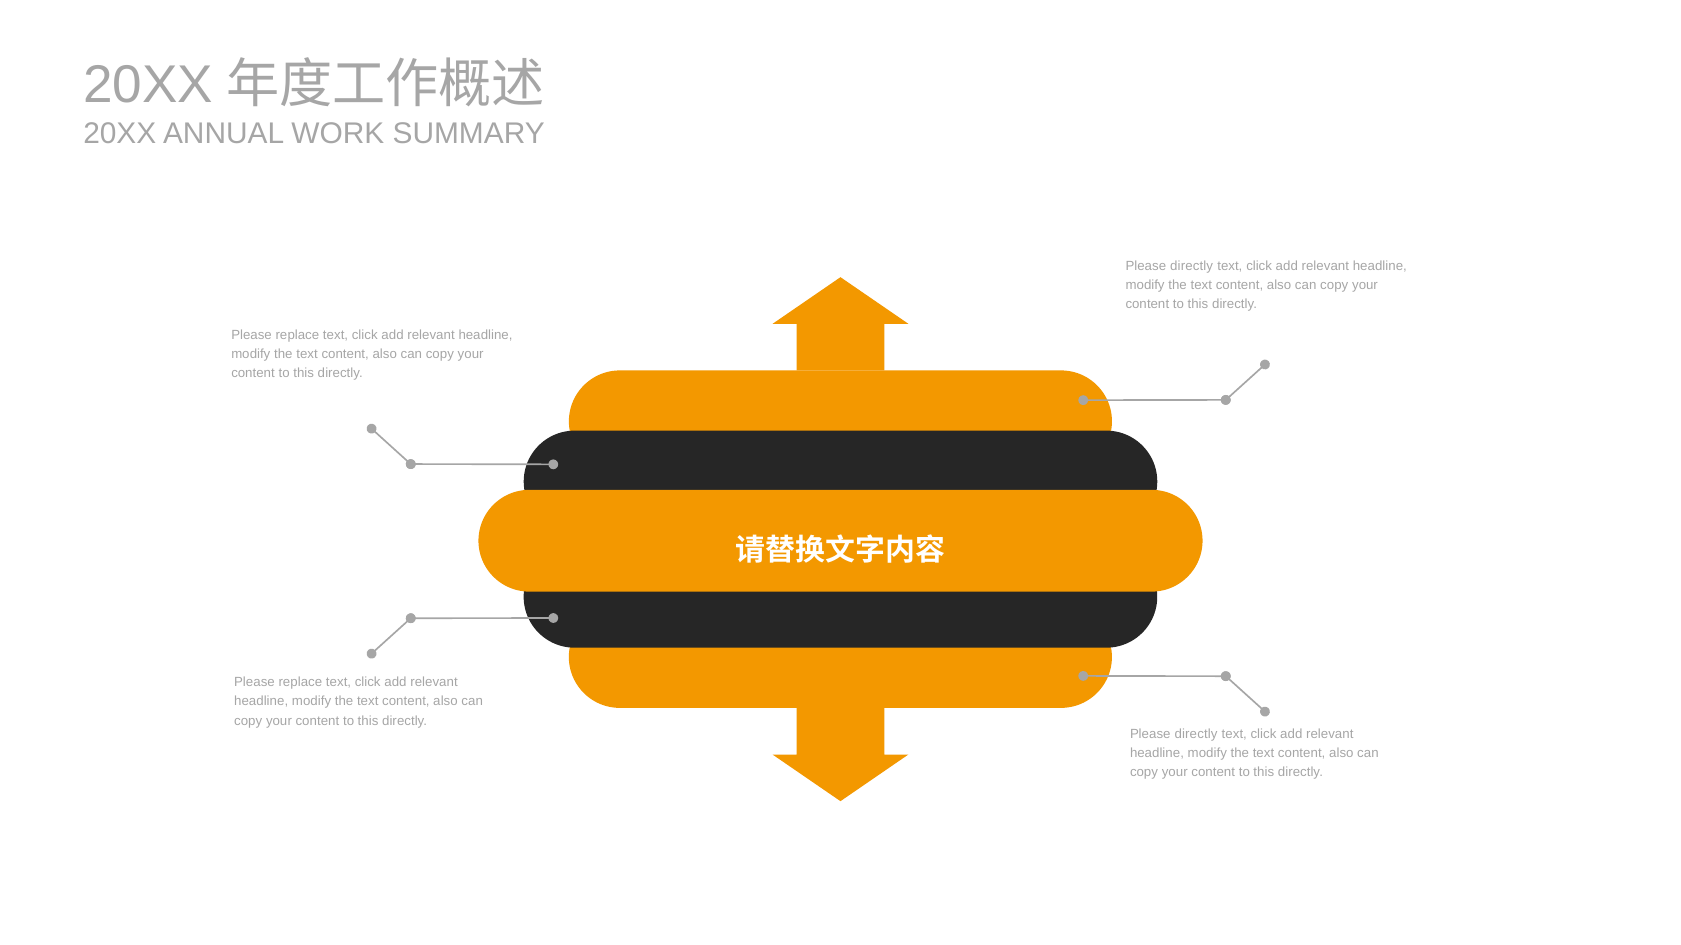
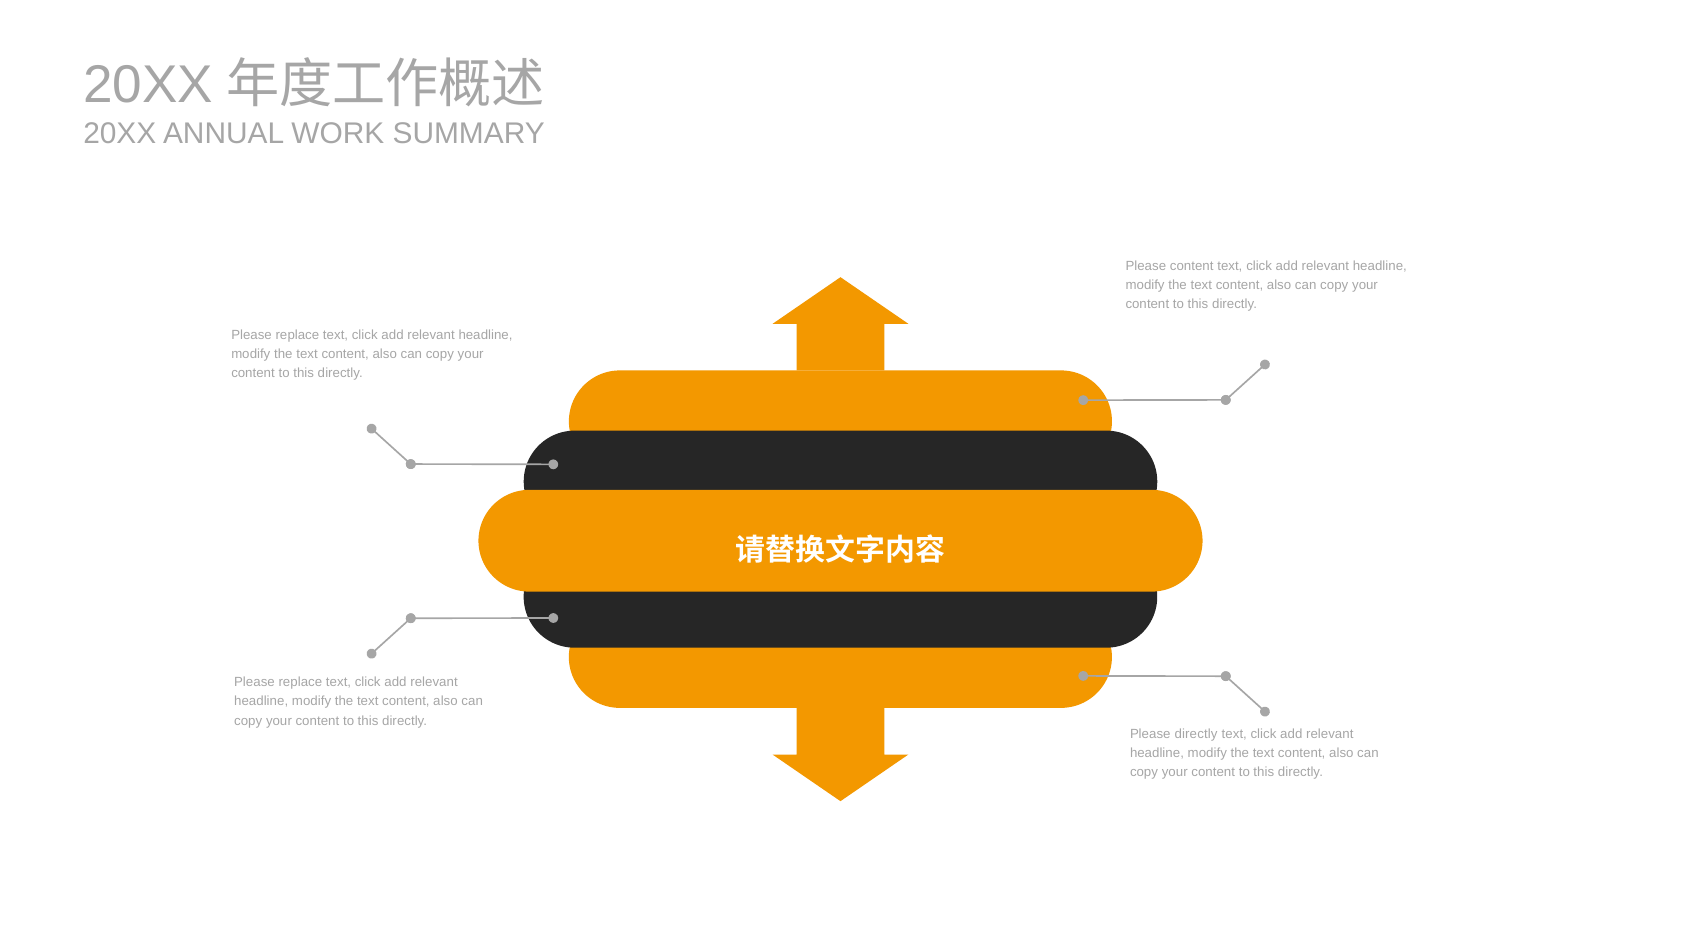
directly at (1192, 266): directly -> content
